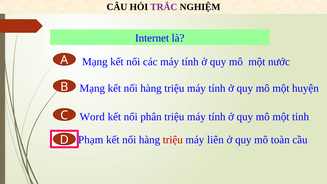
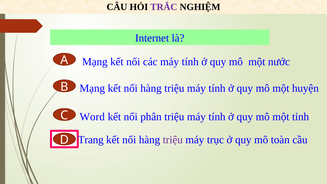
Phạm: Phạm -> Trang
triệu at (173, 140) colour: red -> purple
liên: liên -> trục
